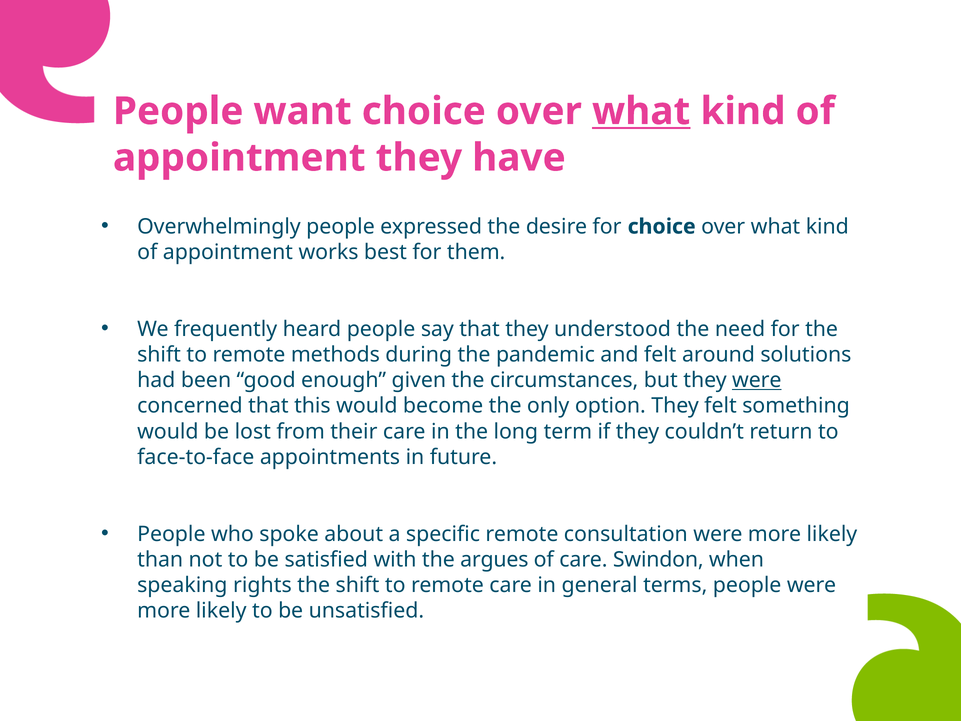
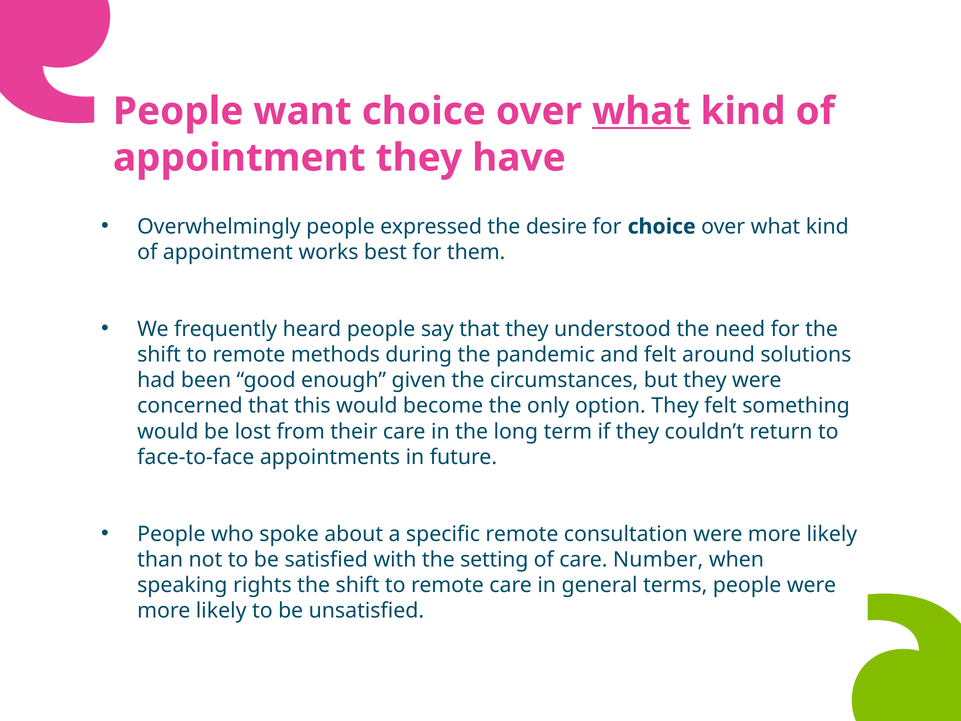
were at (757, 380) underline: present -> none
argues: argues -> setting
Swindon: Swindon -> Number
